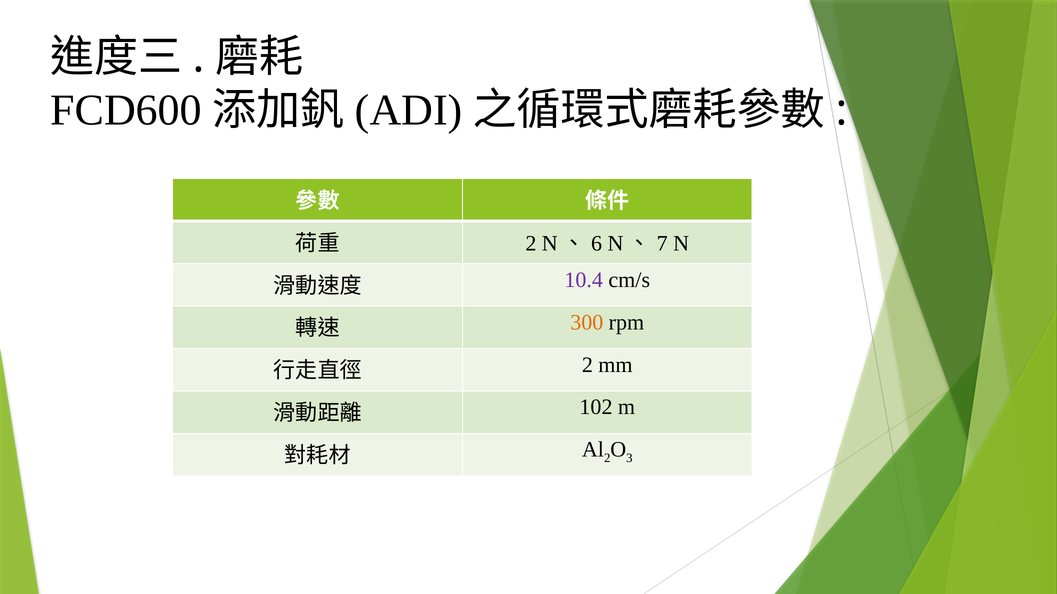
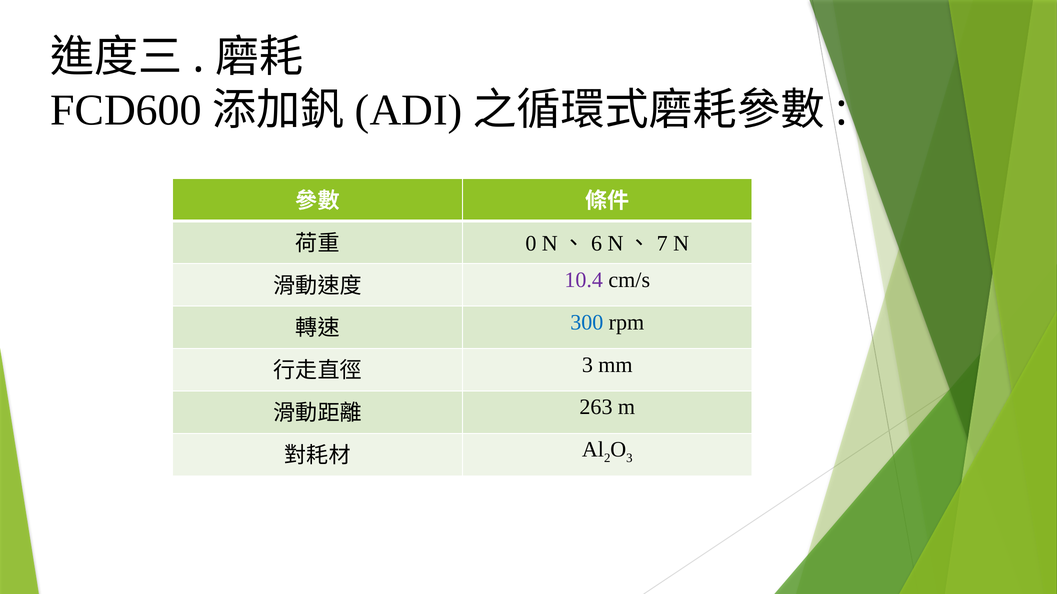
2 at (531, 244): 2 -> 0
300 colour: orange -> blue
2 at (587, 365): 2 -> 3
102: 102 -> 263
